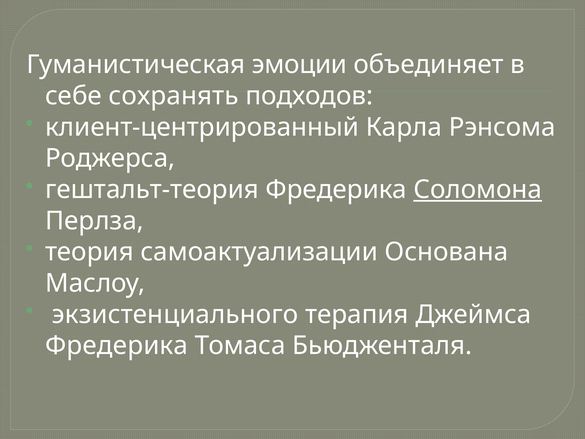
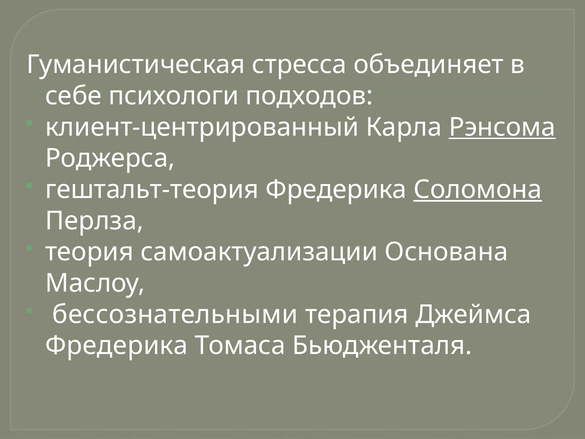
эмоции: эмоции -> стресса
сохранять: сохранять -> психологи
Рэнсома underline: none -> present
экзистенциального: экзистенциального -> бессознательными
